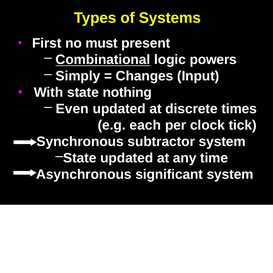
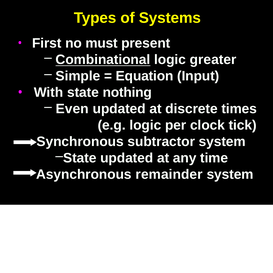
powers: powers -> greater
Simply: Simply -> Simple
Changes: Changes -> Equation
e.g each: each -> logic
significant: significant -> remainder
